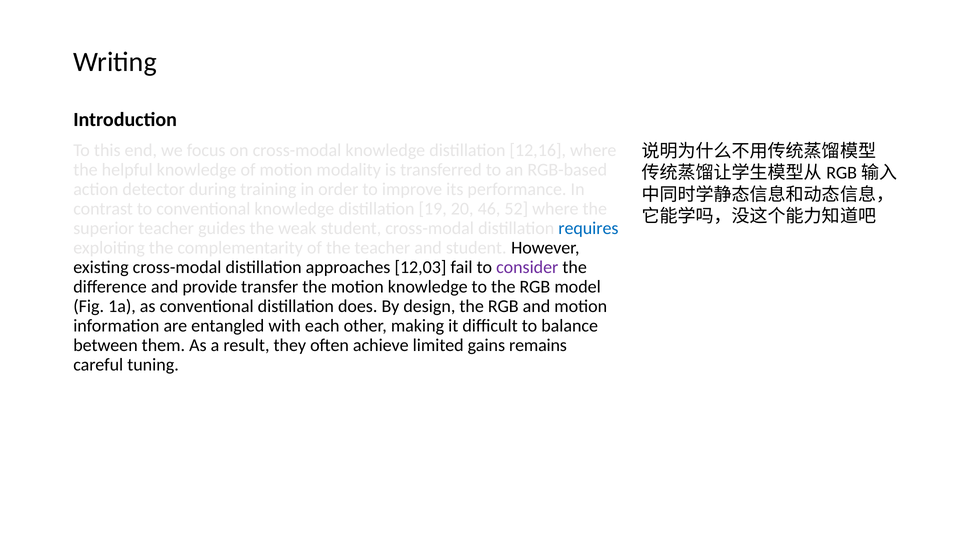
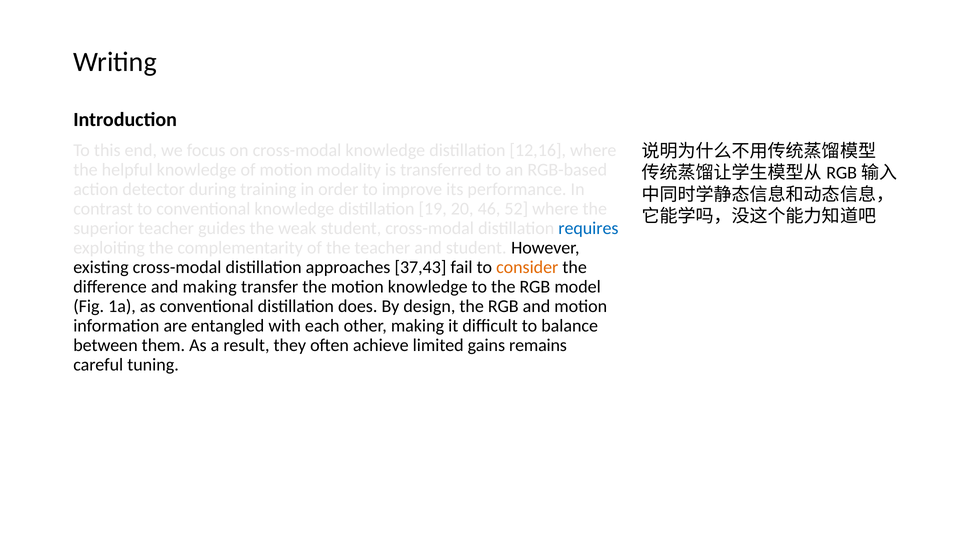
12,03: 12,03 -> 37,43
consider colour: purple -> orange
and provide: provide -> making
